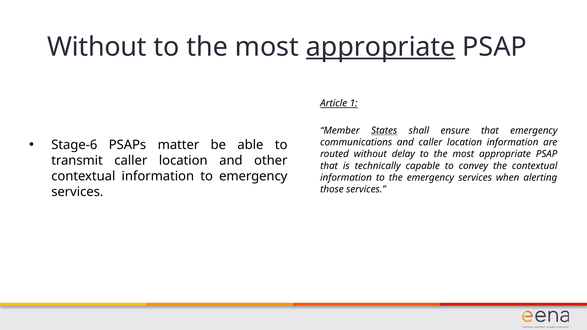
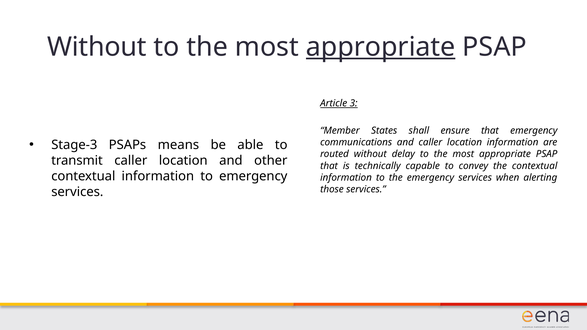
1: 1 -> 3
States underline: present -> none
Stage-6: Stage-6 -> Stage-3
matter: matter -> means
